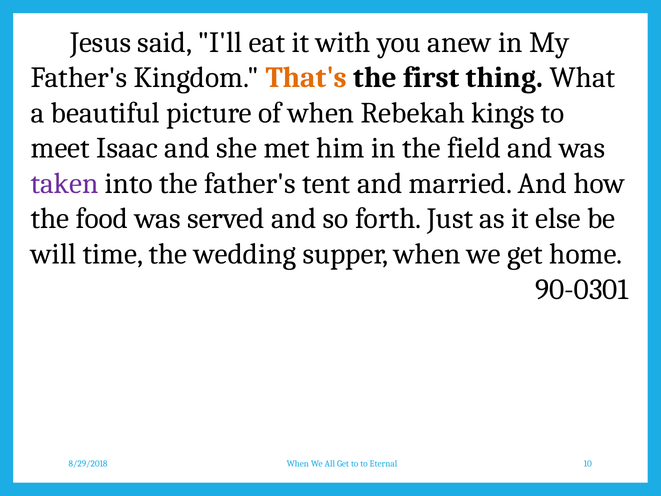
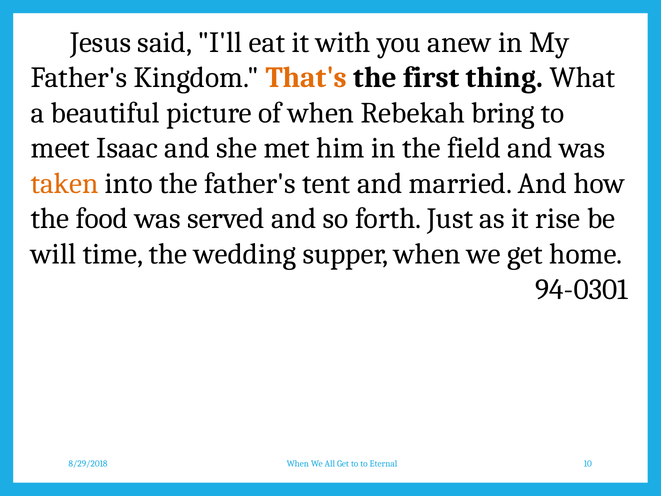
kings: kings -> bring
taken colour: purple -> orange
else: else -> rise
90-0301: 90-0301 -> 94-0301
